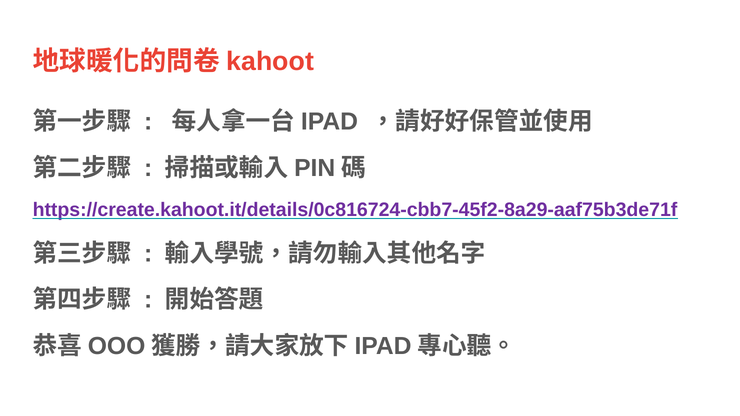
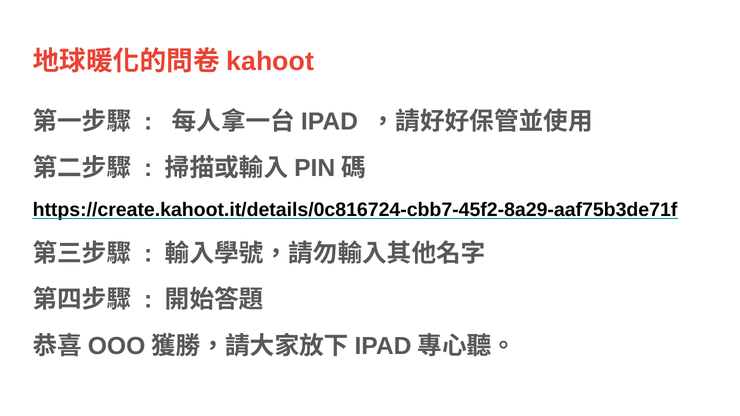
https://create.kahoot.it/details/0c816724-cbb7-45f2-8a29-aaf75b3de71f colour: purple -> black
